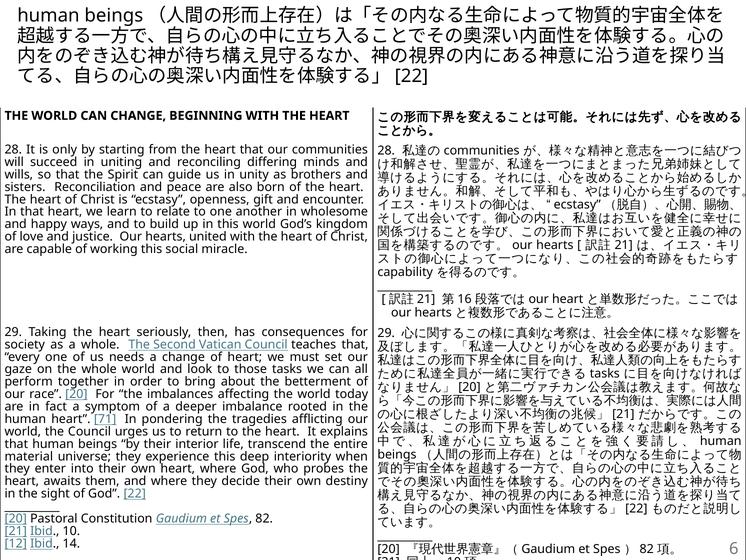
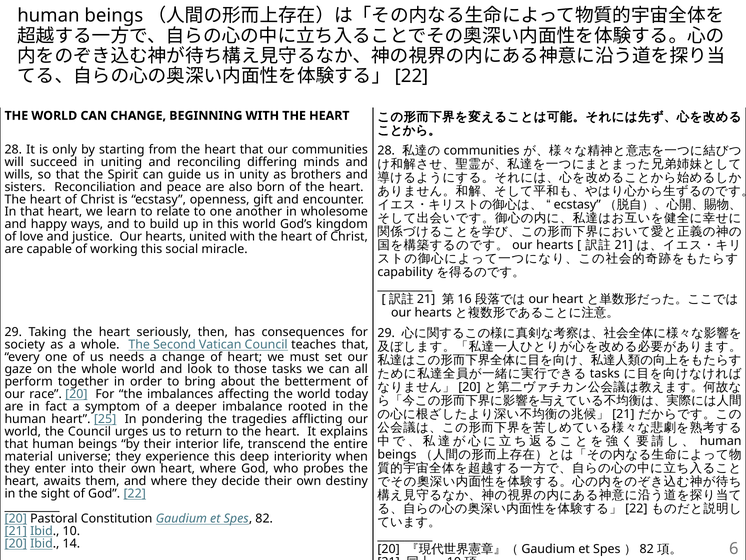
71: 71 -> 25
12 at (16, 543): 12 -> 20
